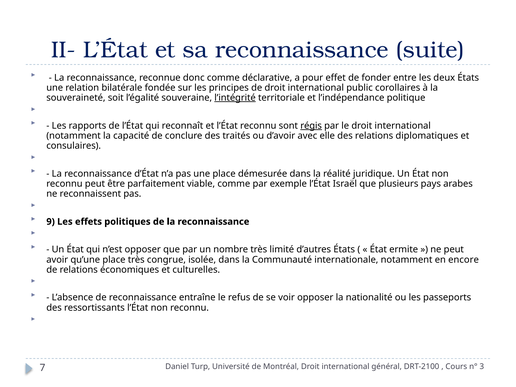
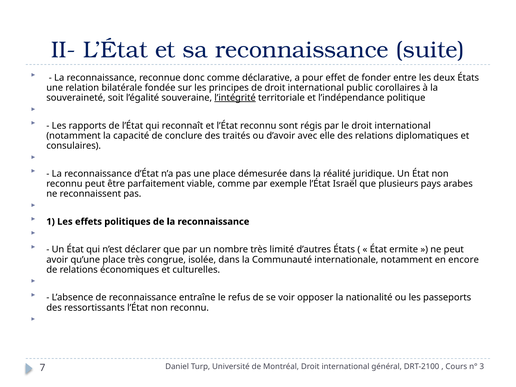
régis underline: present -> none
9: 9 -> 1
n’est opposer: opposer -> déclarer
